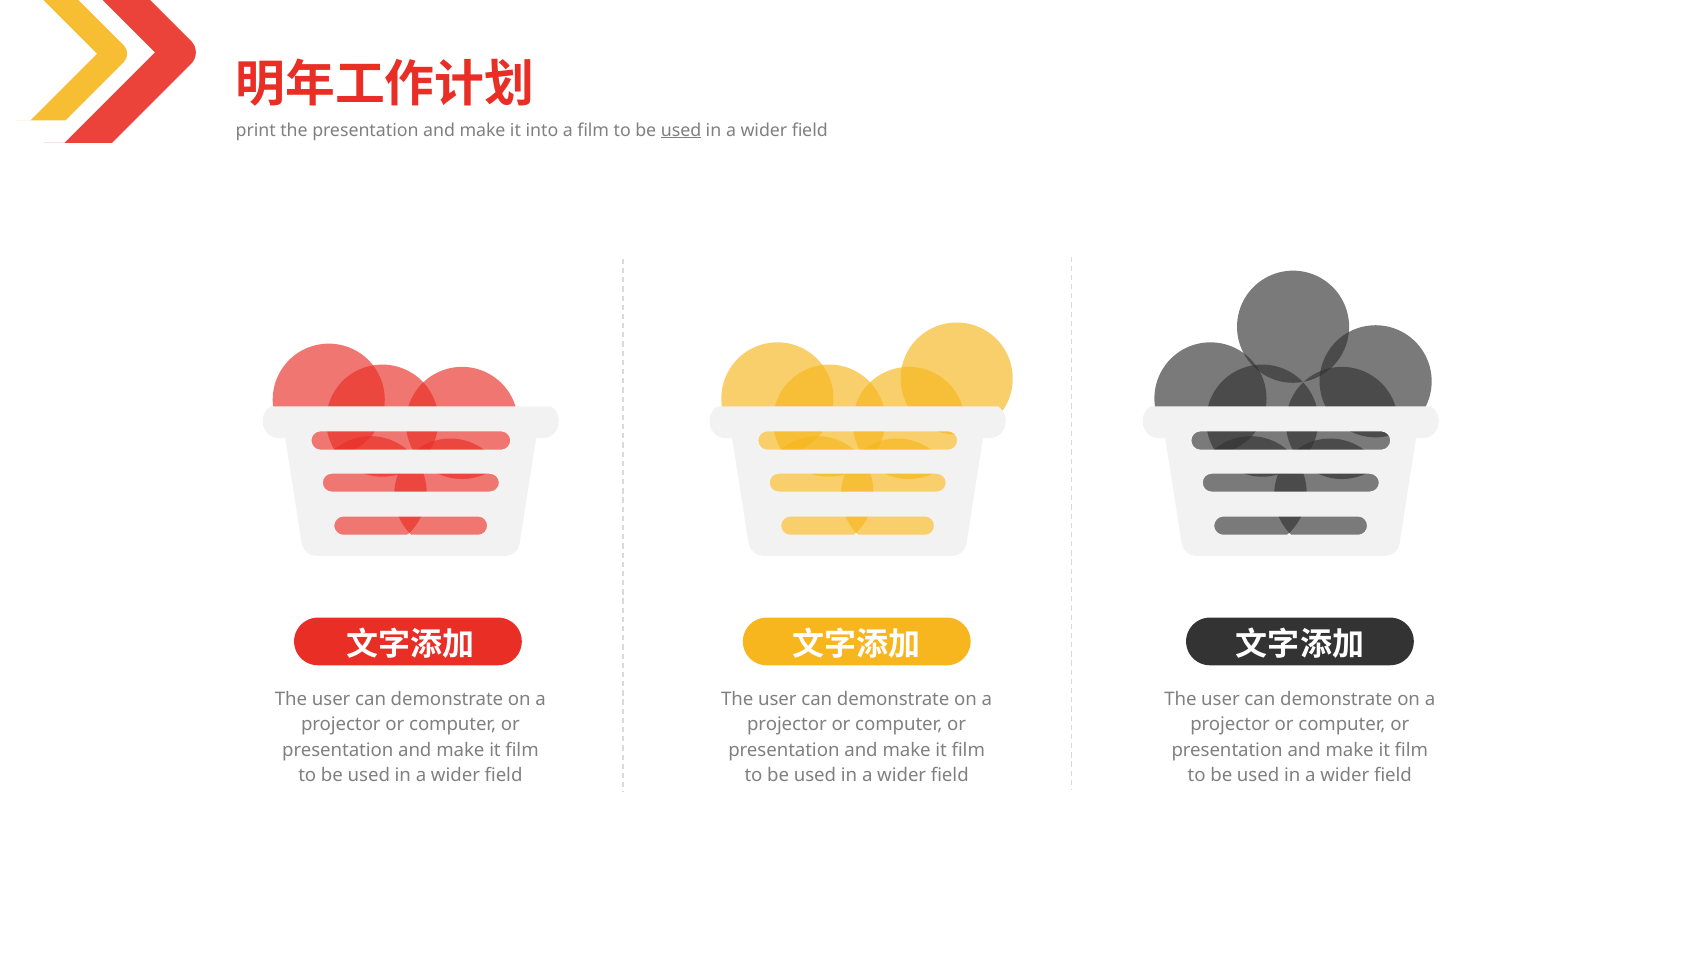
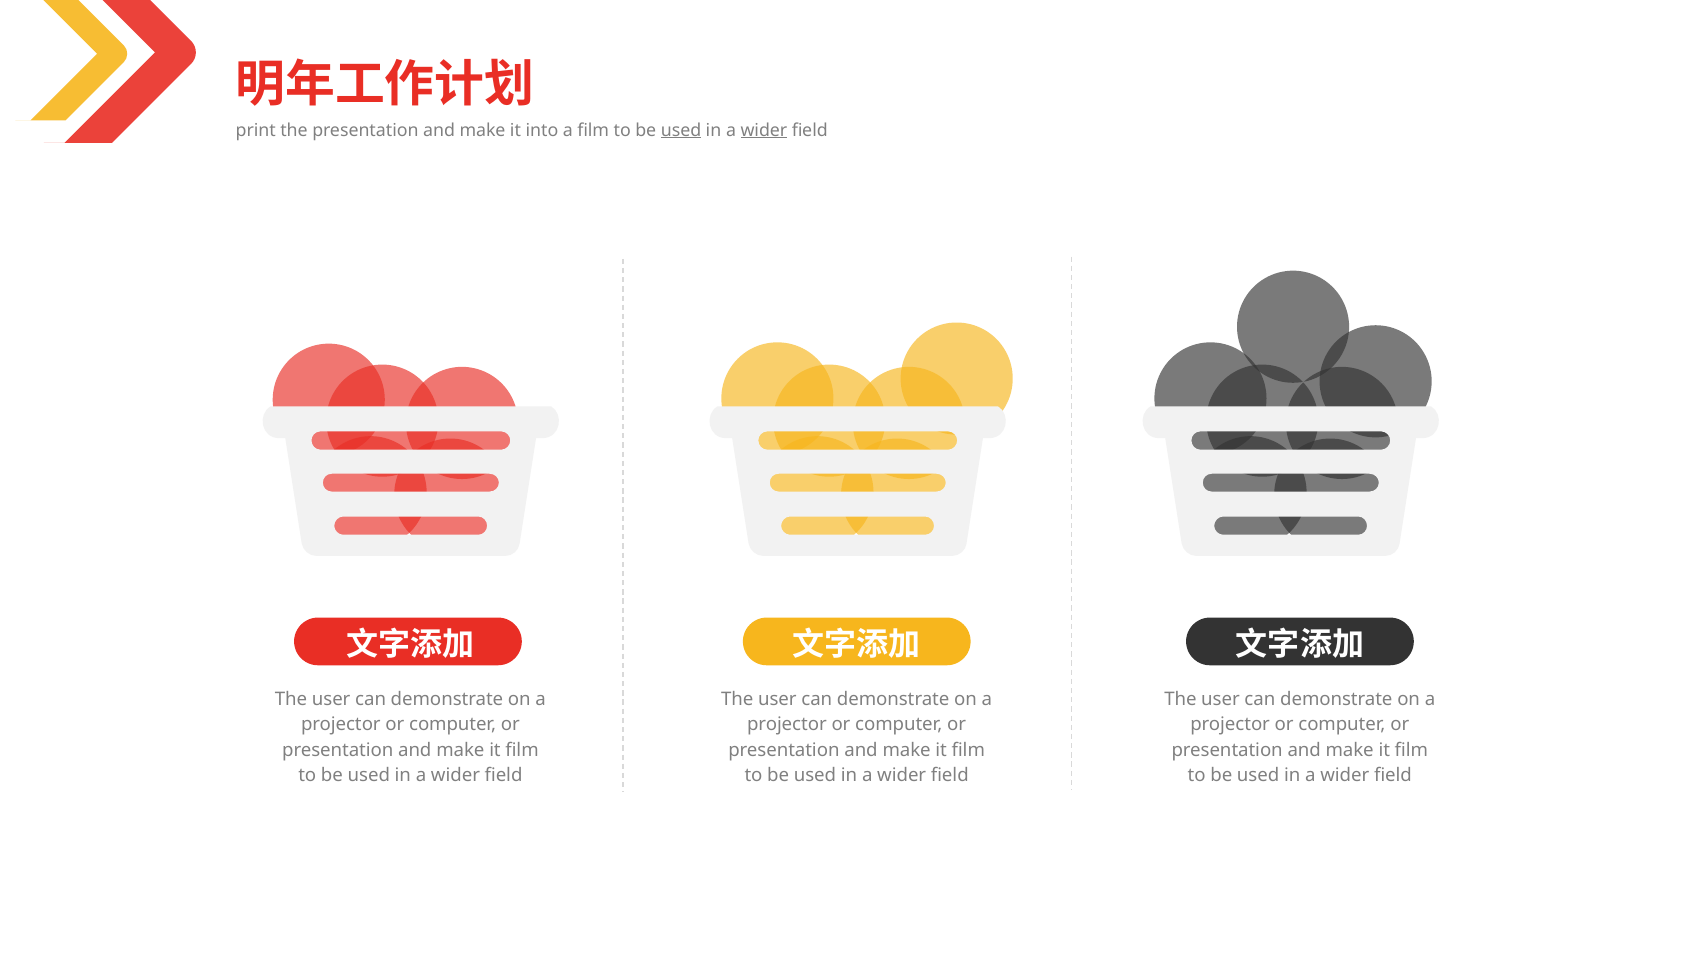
wider at (764, 130) underline: none -> present
